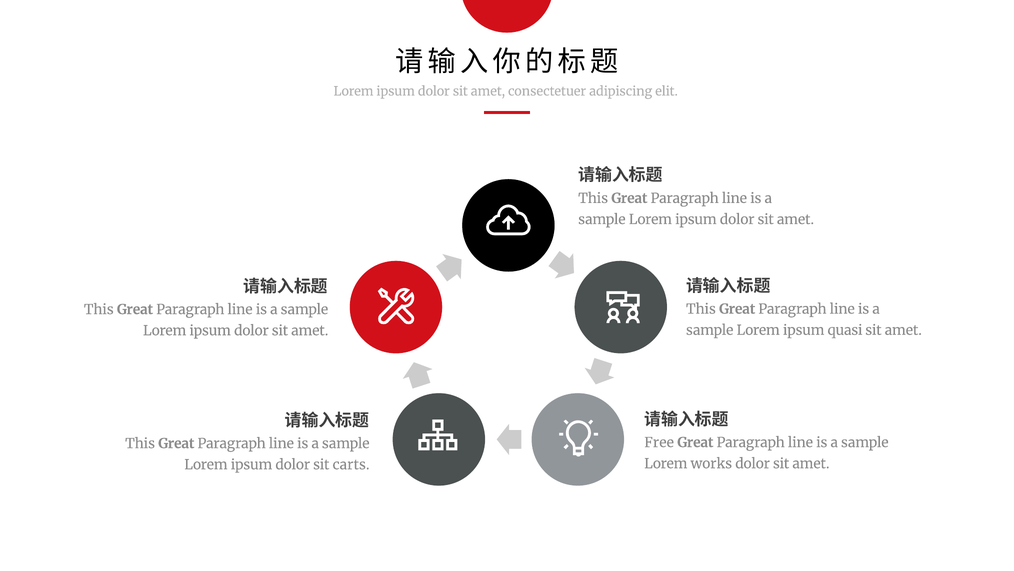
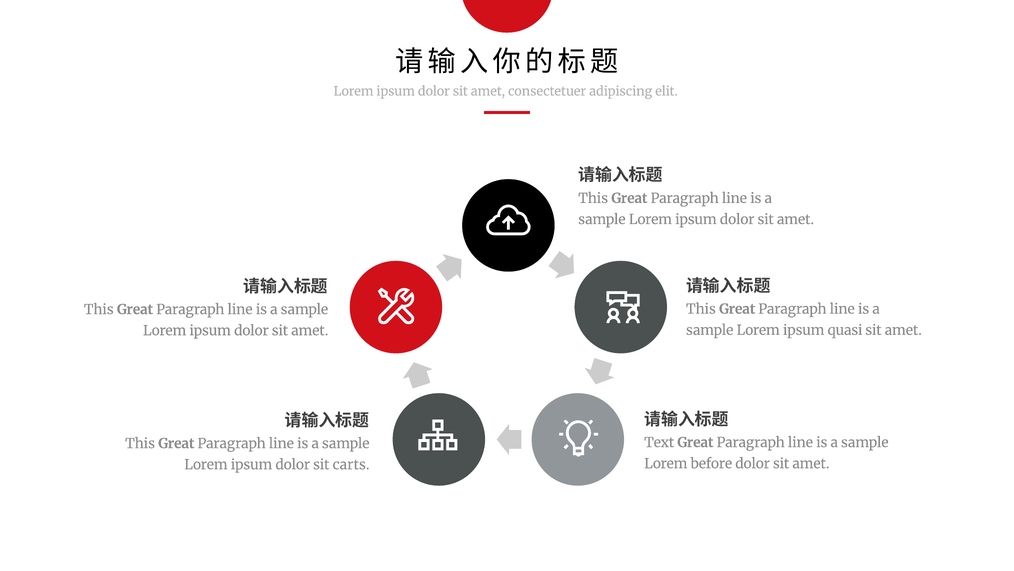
Free: Free -> Text
works: works -> before
